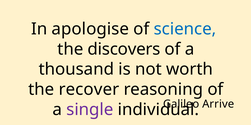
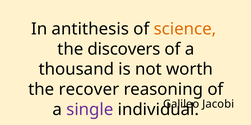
apologise: apologise -> antithesis
science colour: blue -> orange
Arrive: Arrive -> Jacobi
